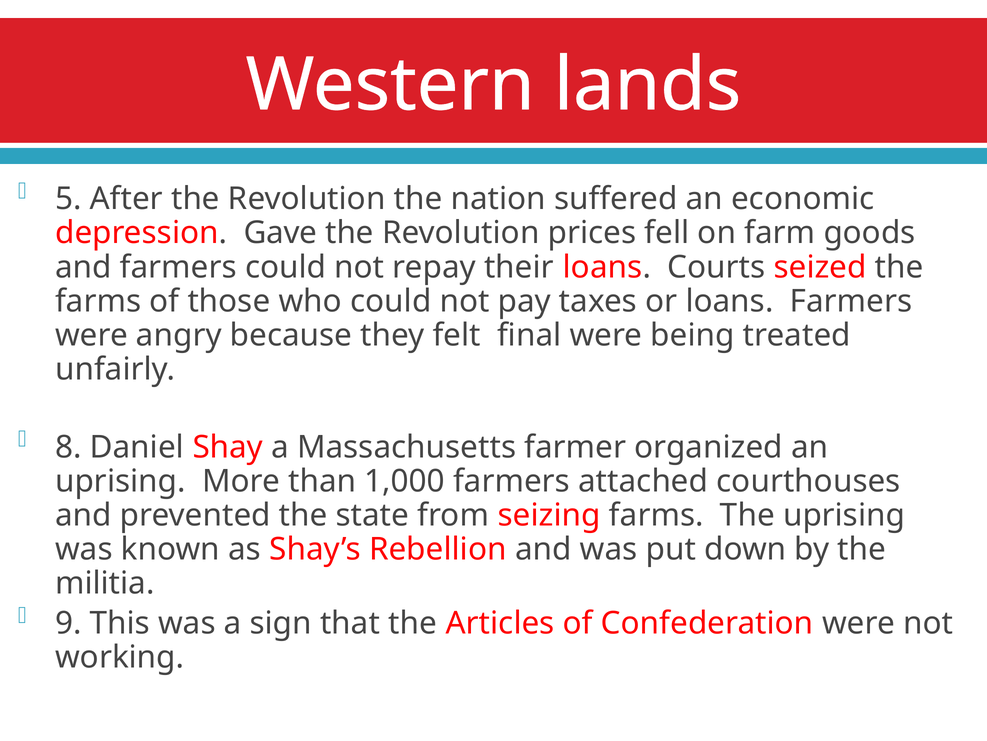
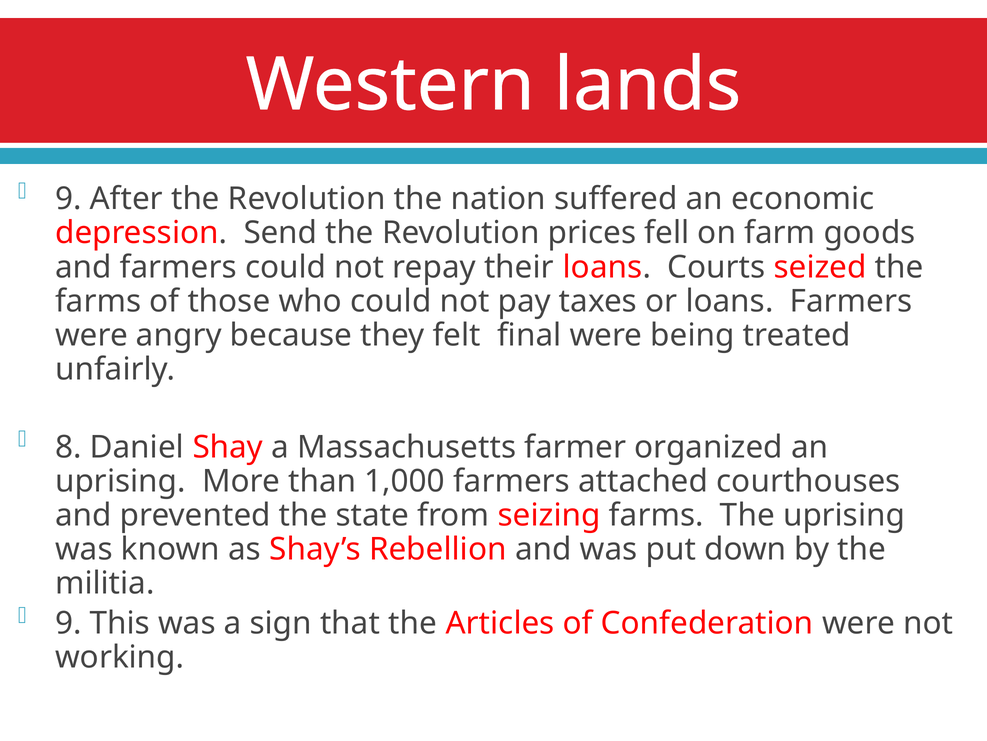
5 at (68, 199): 5 -> 9
Gave: Gave -> Send
